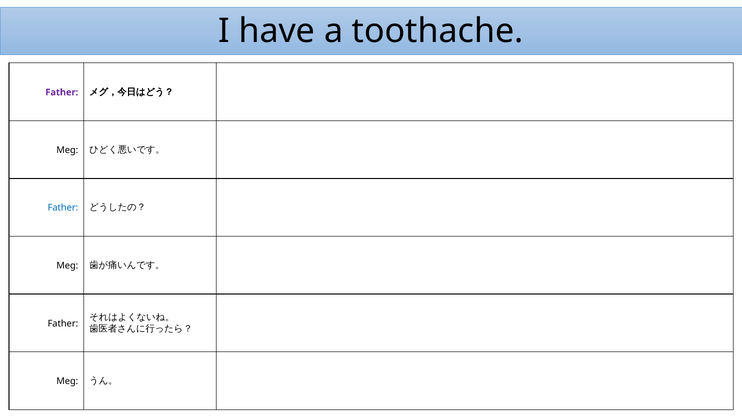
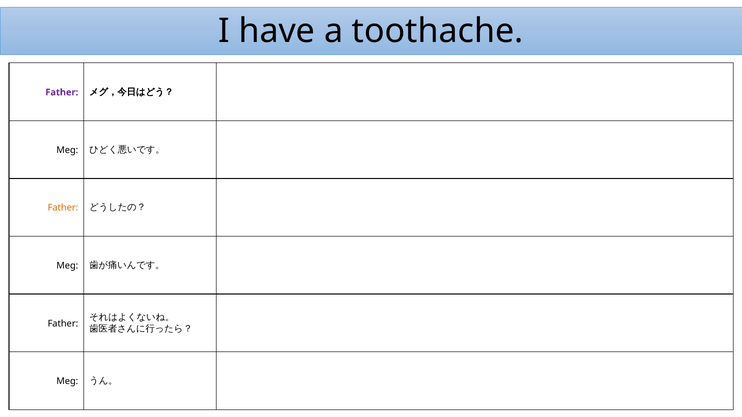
Father at (63, 208) colour: blue -> orange
